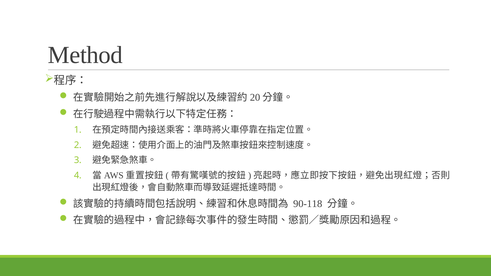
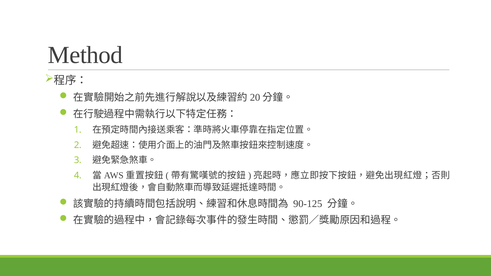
90-118: 90-118 -> 90-125
